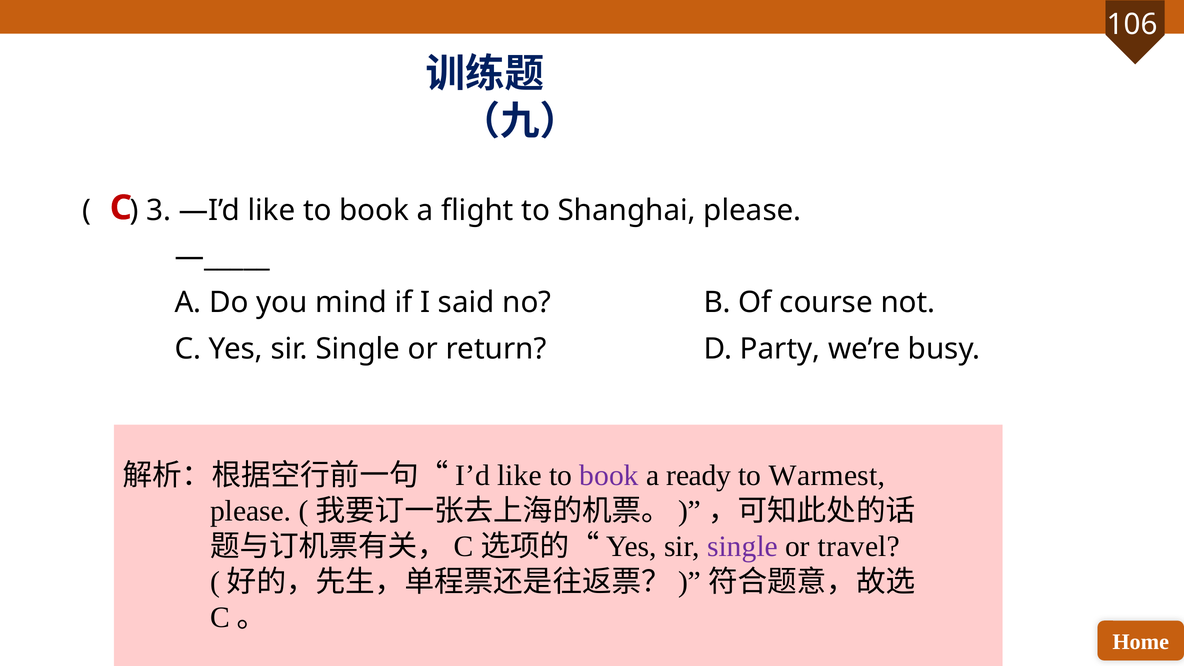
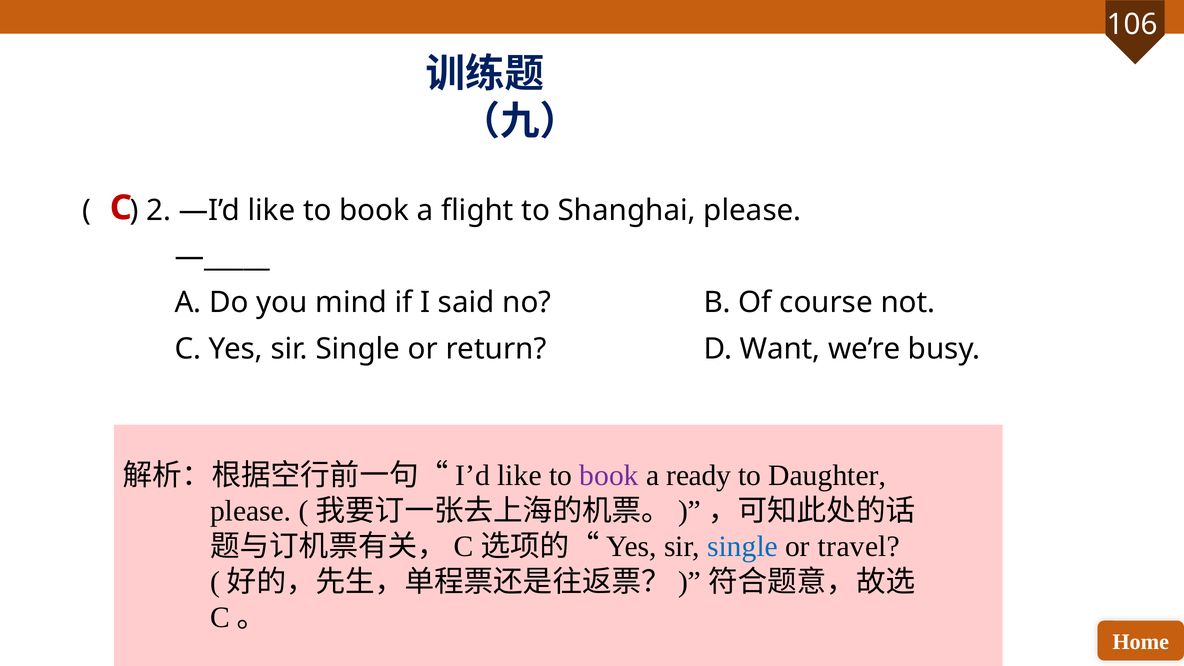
3: 3 -> 2
Party: Party -> Want
Warmest: Warmest -> Daughter
single at (743, 546) colour: purple -> blue
